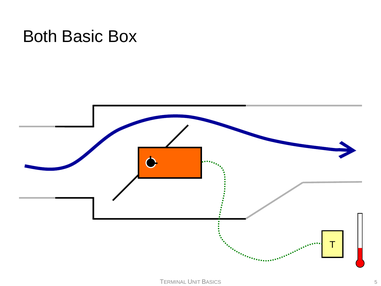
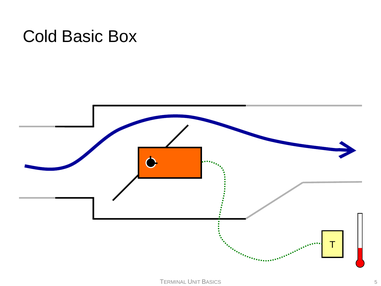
Both: Both -> Cold
